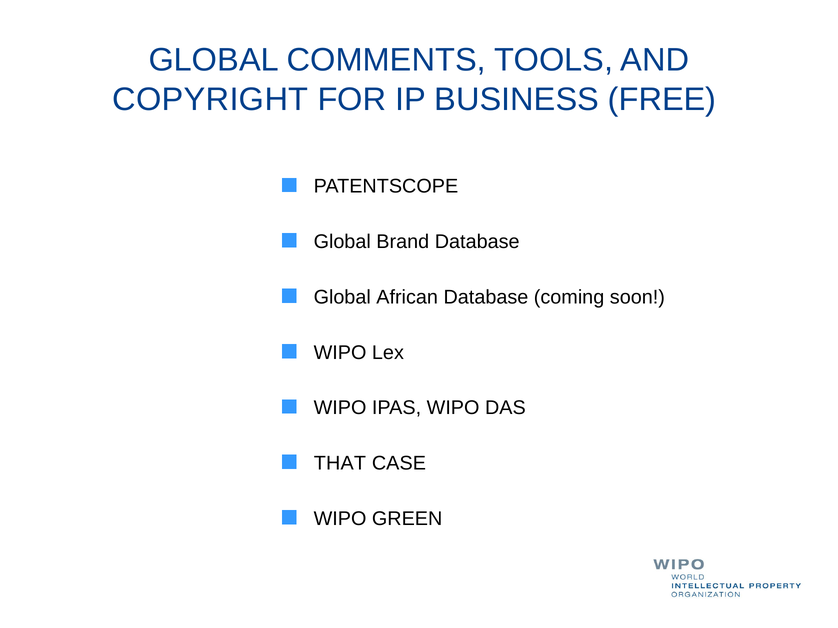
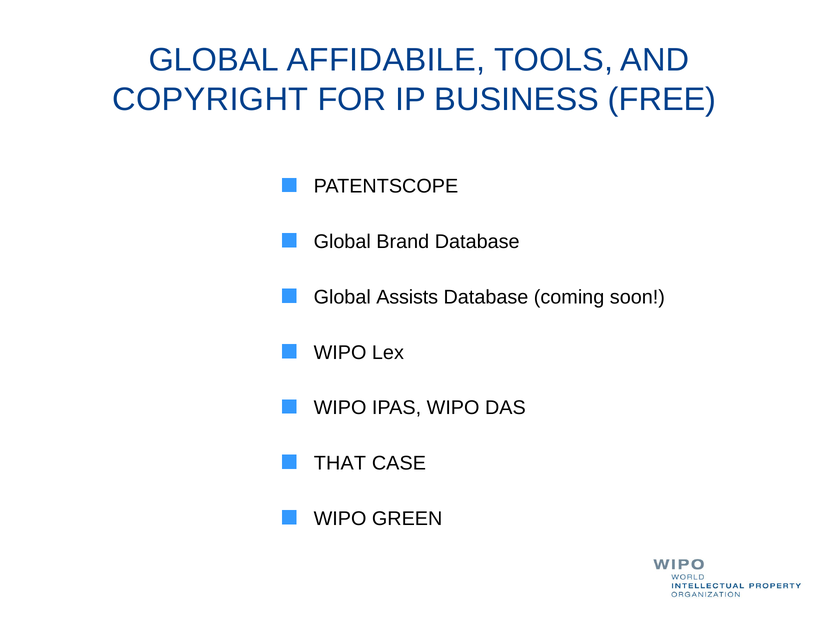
COMMENTS: COMMENTS -> AFFIDABILE
African: African -> Assists
